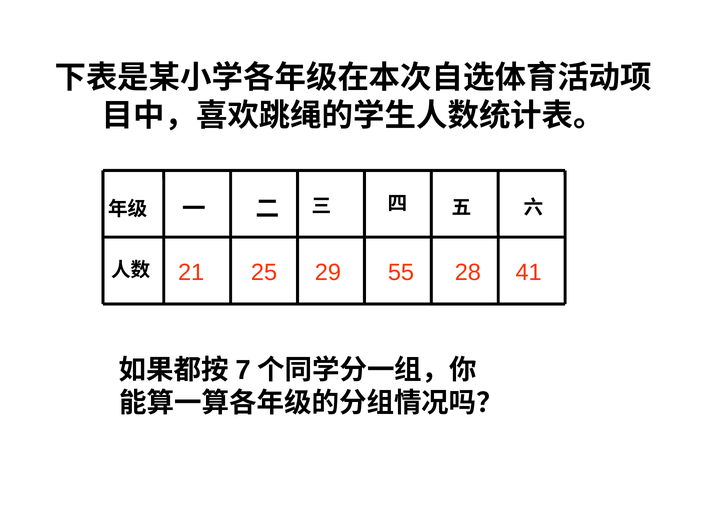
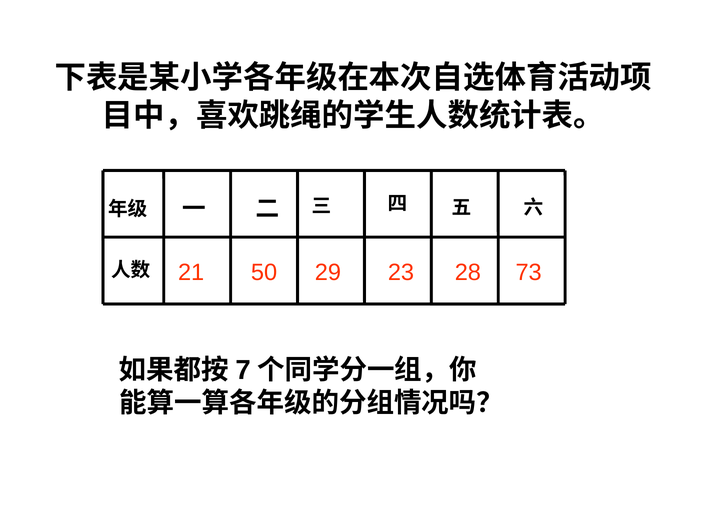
25: 25 -> 50
55: 55 -> 23
41: 41 -> 73
